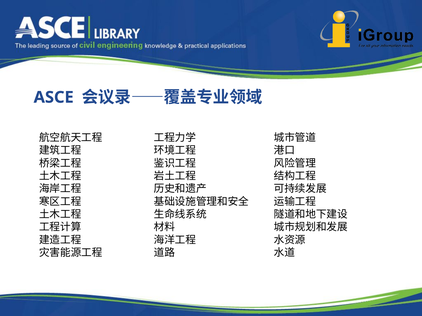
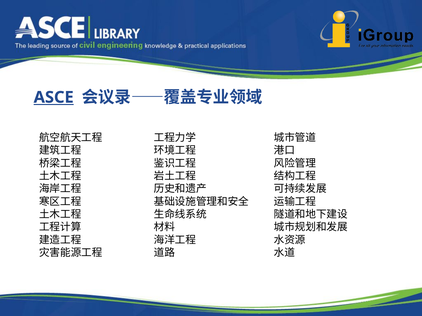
ASCE underline: none -> present
